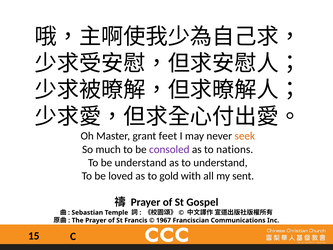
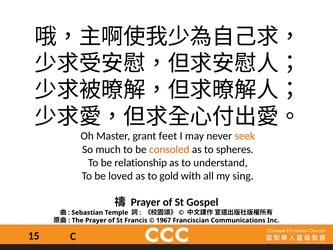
consoled colour: purple -> orange
nations: nations -> spheres
be understand: understand -> relationship
sent: sent -> sing
